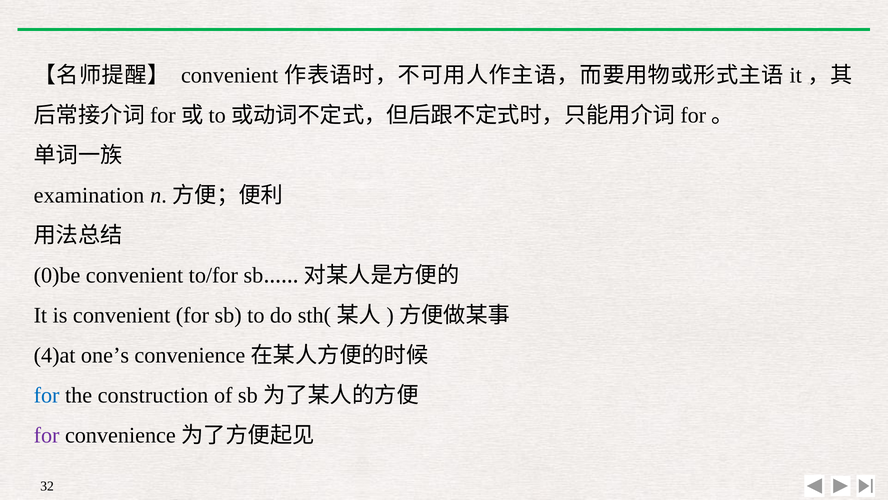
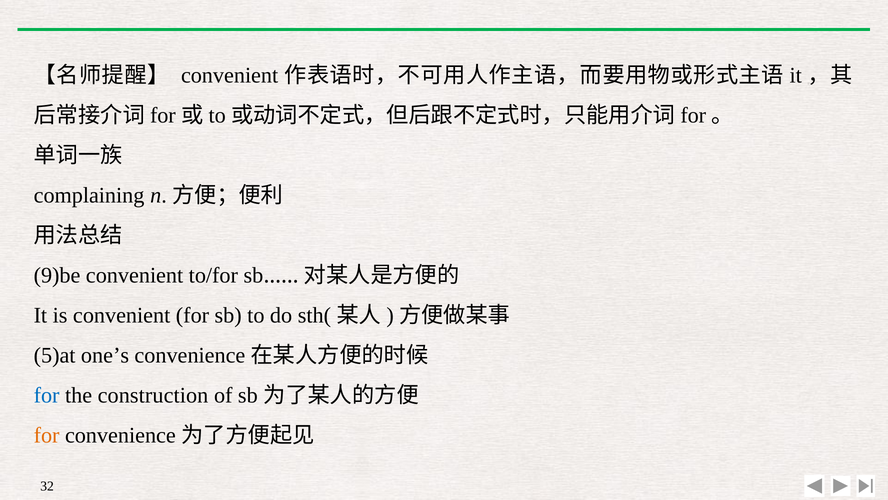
examination: examination -> complaining
0)be: 0)be -> 9)be
4)at: 4)at -> 5)at
for at (47, 435) colour: purple -> orange
